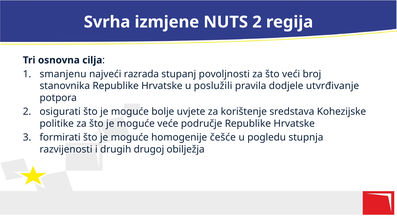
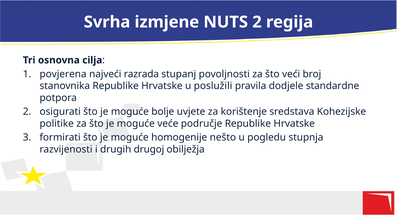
smanjenu: smanjenu -> povjerena
utvrđivanje: utvrđivanje -> standardne
češće: češće -> nešto
